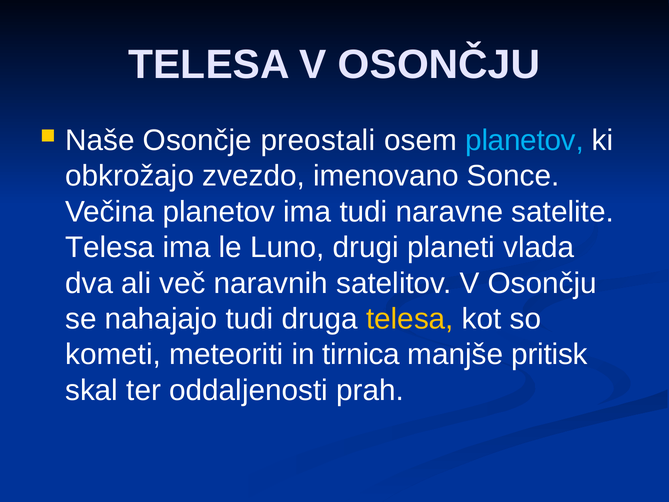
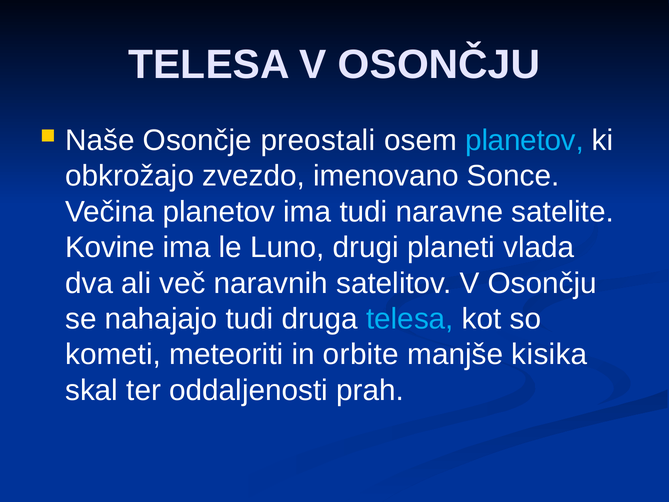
Telesa at (110, 247): Telesa -> Kovine
telesa at (410, 319) colour: yellow -> light blue
tirnica: tirnica -> orbite
pritisk: pritisk -> kisika
